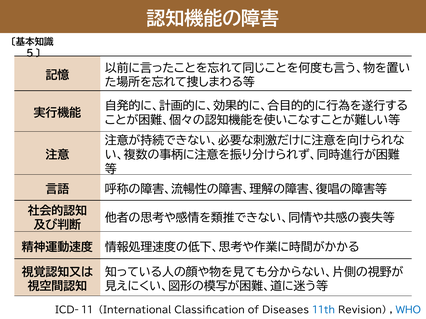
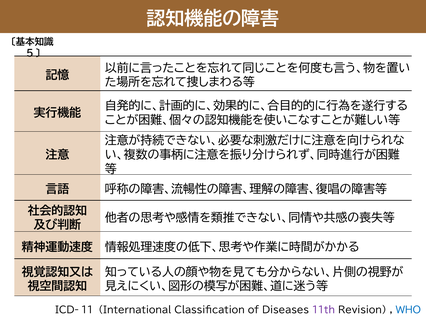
11th colour: blue -> purple
